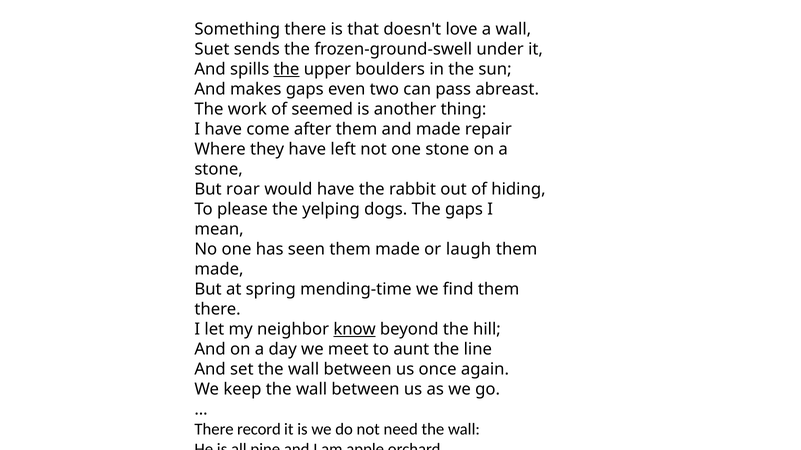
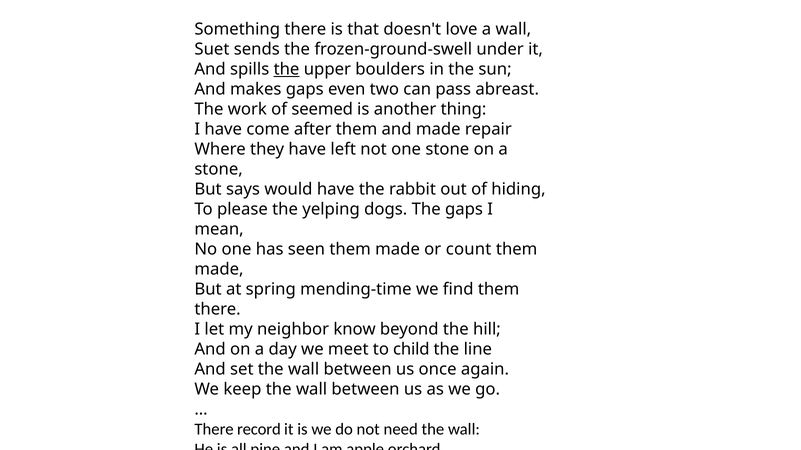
But roar: roar -> says
laugh: laugh -> count
know underline: present -> none
aunt: aunt -> child
